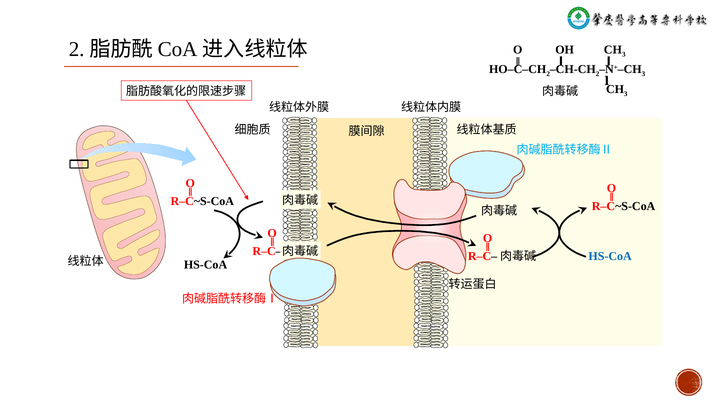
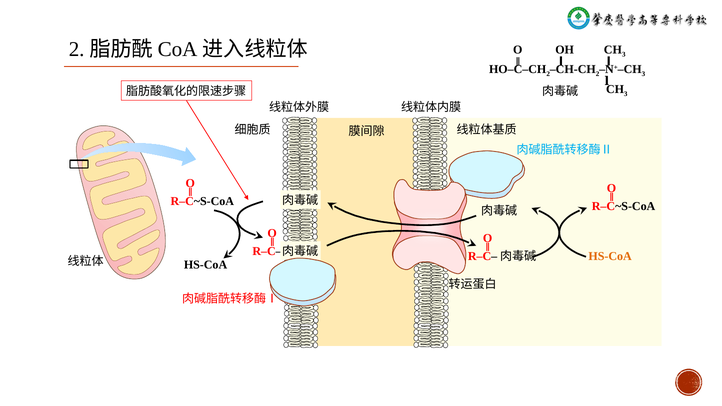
HS-CoA at (610, 256) colour: blue -> orange
